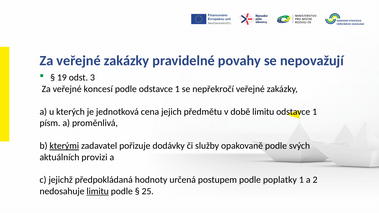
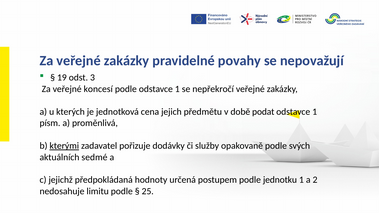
době limitu: limitu -> podat
provizi: provizi -> sedmé
poplatky: poplatky -> jednotku
limitu at (98, 191) underline: present -> none
